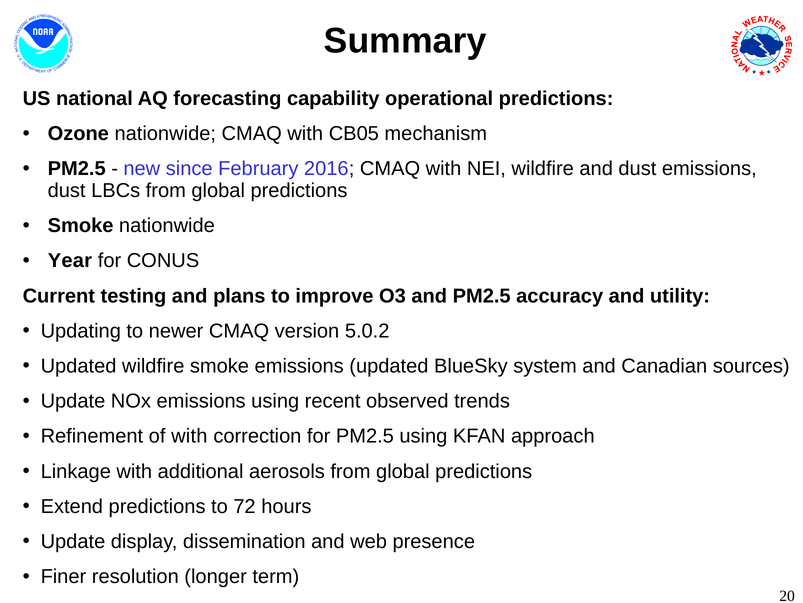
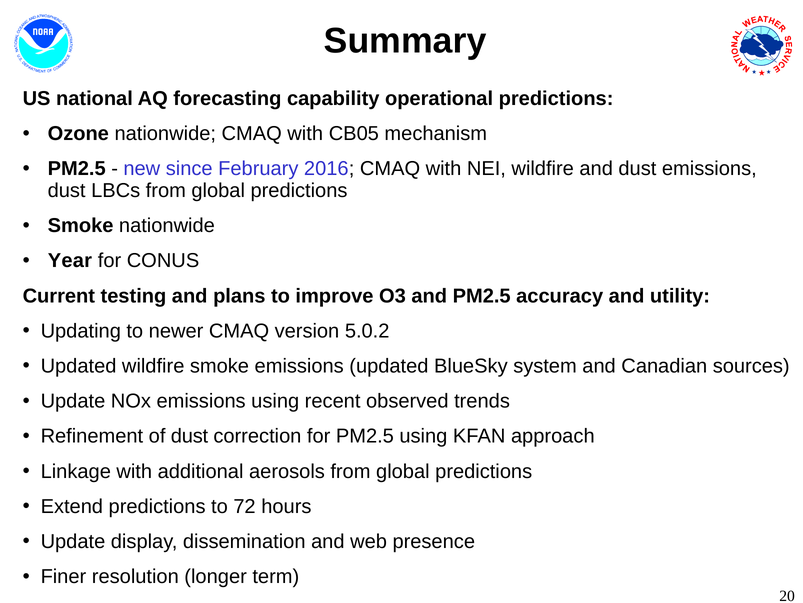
of with: with -> dust
